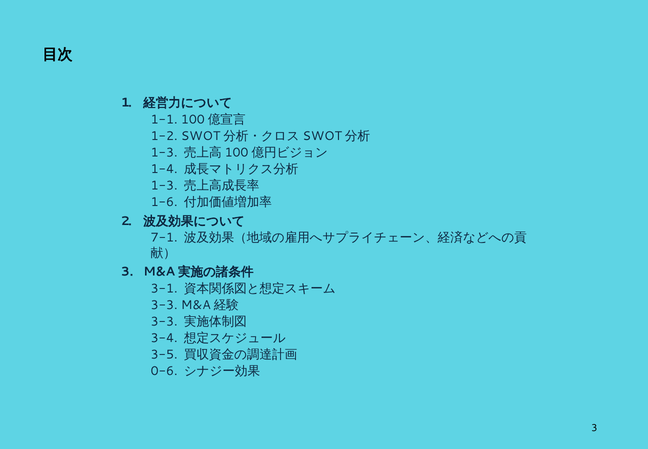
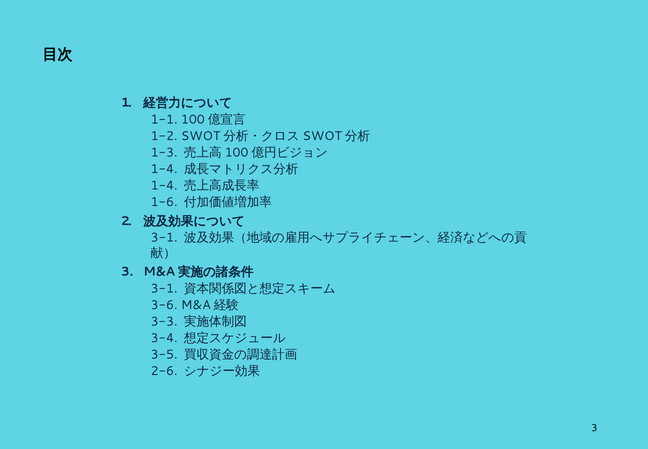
1-3 at (164, 185): 1-3 -> 1-4
7-1 at (164, 238): 7-1 -> 3-1
3-3 at (164, 305): 3-3 -> 3-6
0-6: 0-6 -> 2-6
